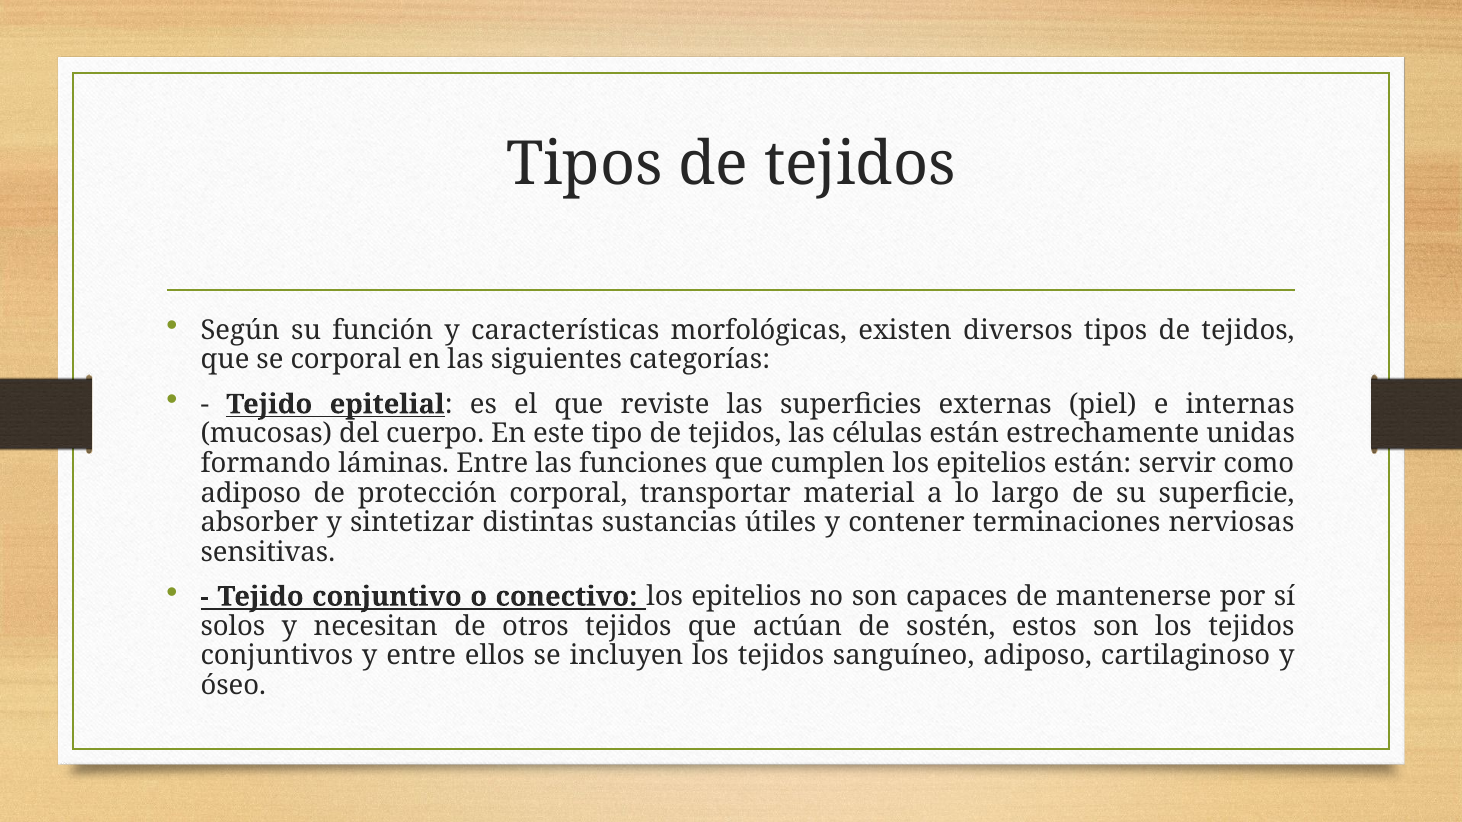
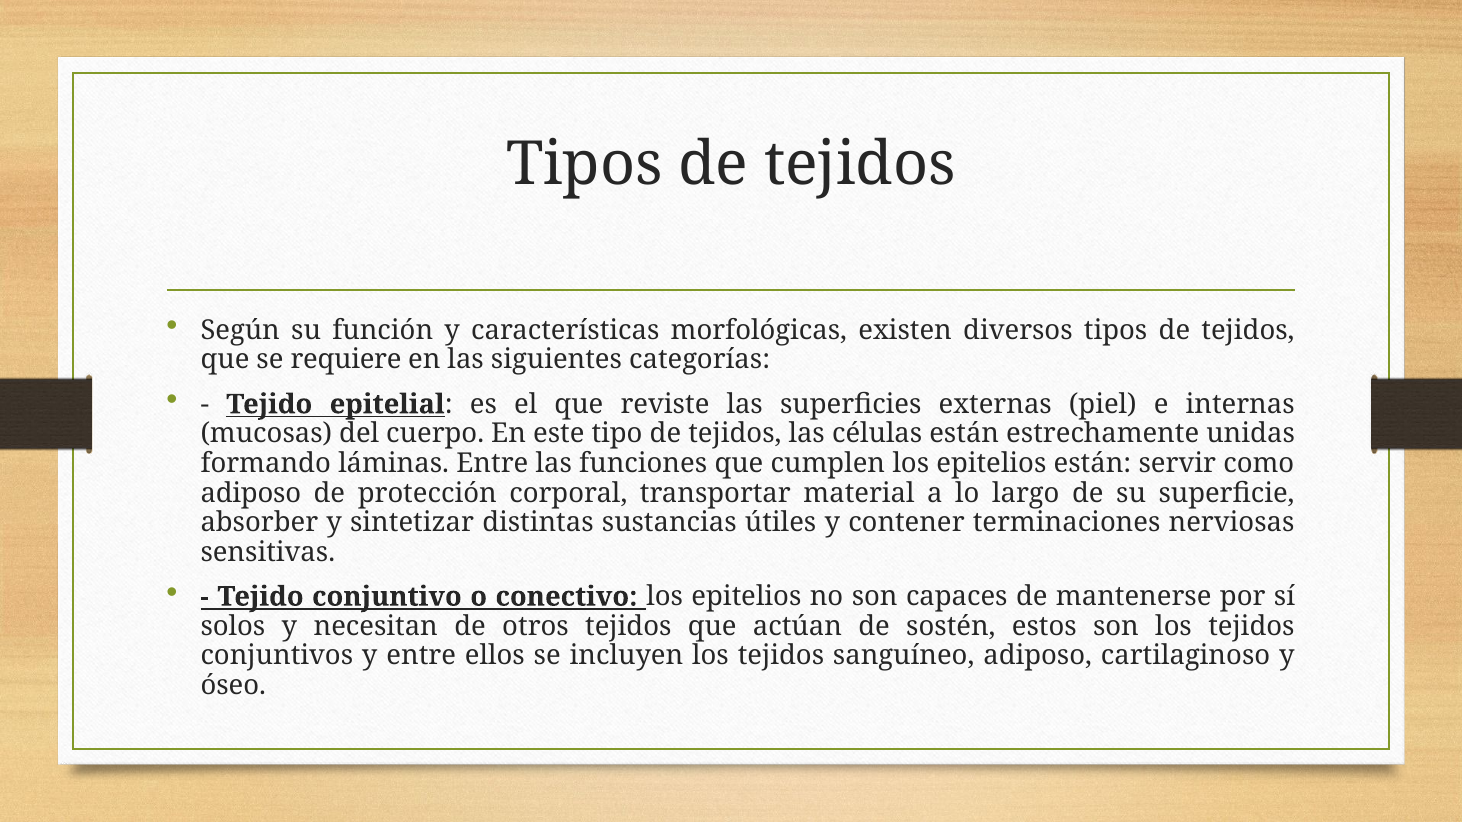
se corporal: corporal -> requiere
